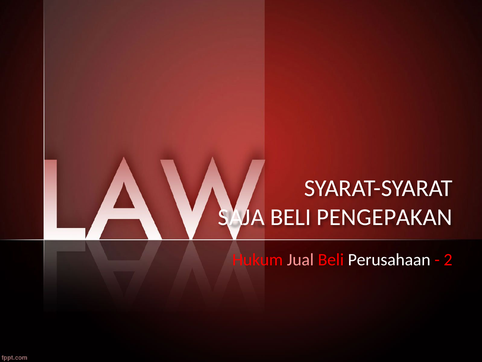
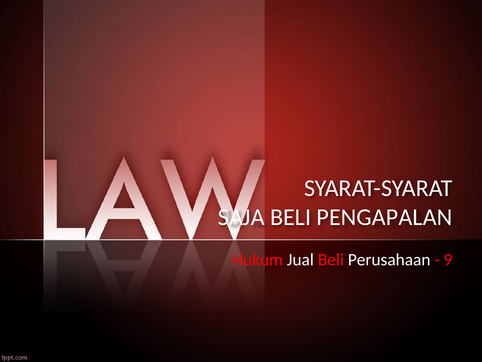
PENGEPAKAN: PENGEPAKAN -> PENGAPALAN
Jual colour: pink -> white
2: 2 -> 9
